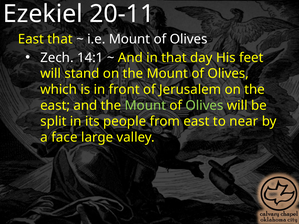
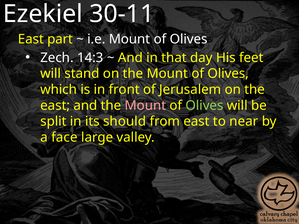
20-11: 20-11 -> 30-11
East that: that -> part
14:1: 14:1 -> 14:3
Mount at (145, 106) colour: light green -> pink
people: people -> should
